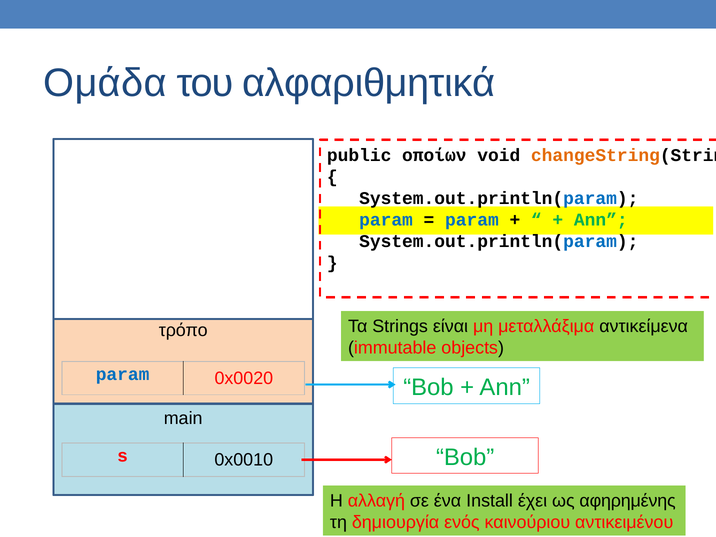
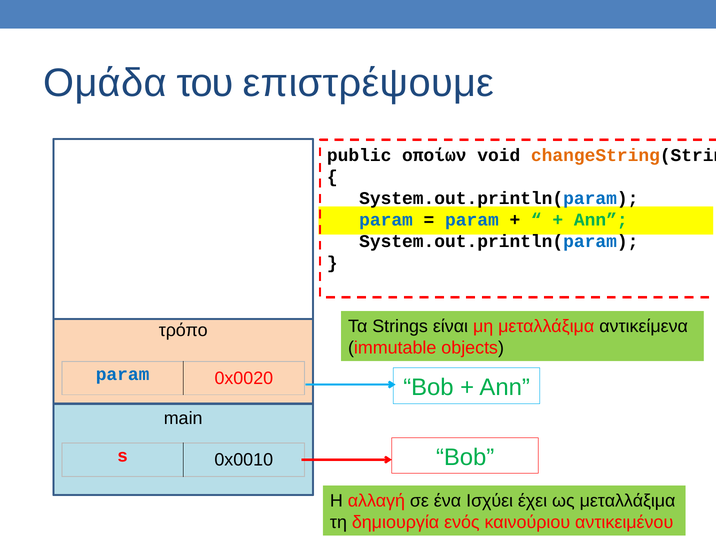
αλφαριθμητικά: αλφαριθμητικά -> επιστρέψουμε
Install: Install -> Ισχύει
ως αφηρημένης: αφηρημένης -> μεταλλάξιμα
